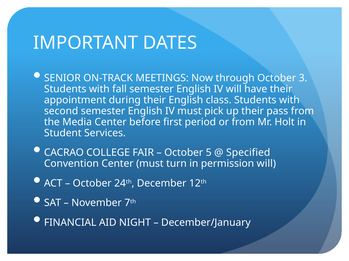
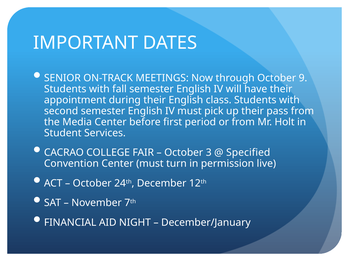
3: 3 -> 9
5: 5 -> 3
permission will: will -> live
